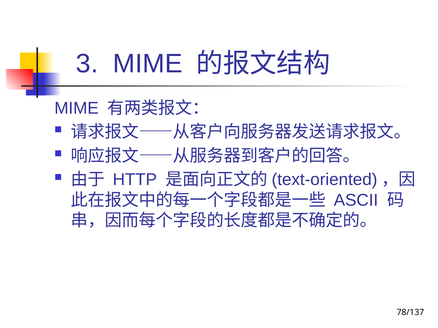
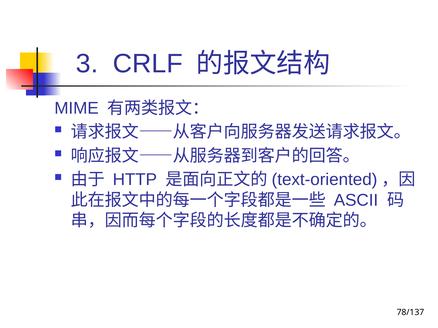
3 MIME: MIME -> CRLF
